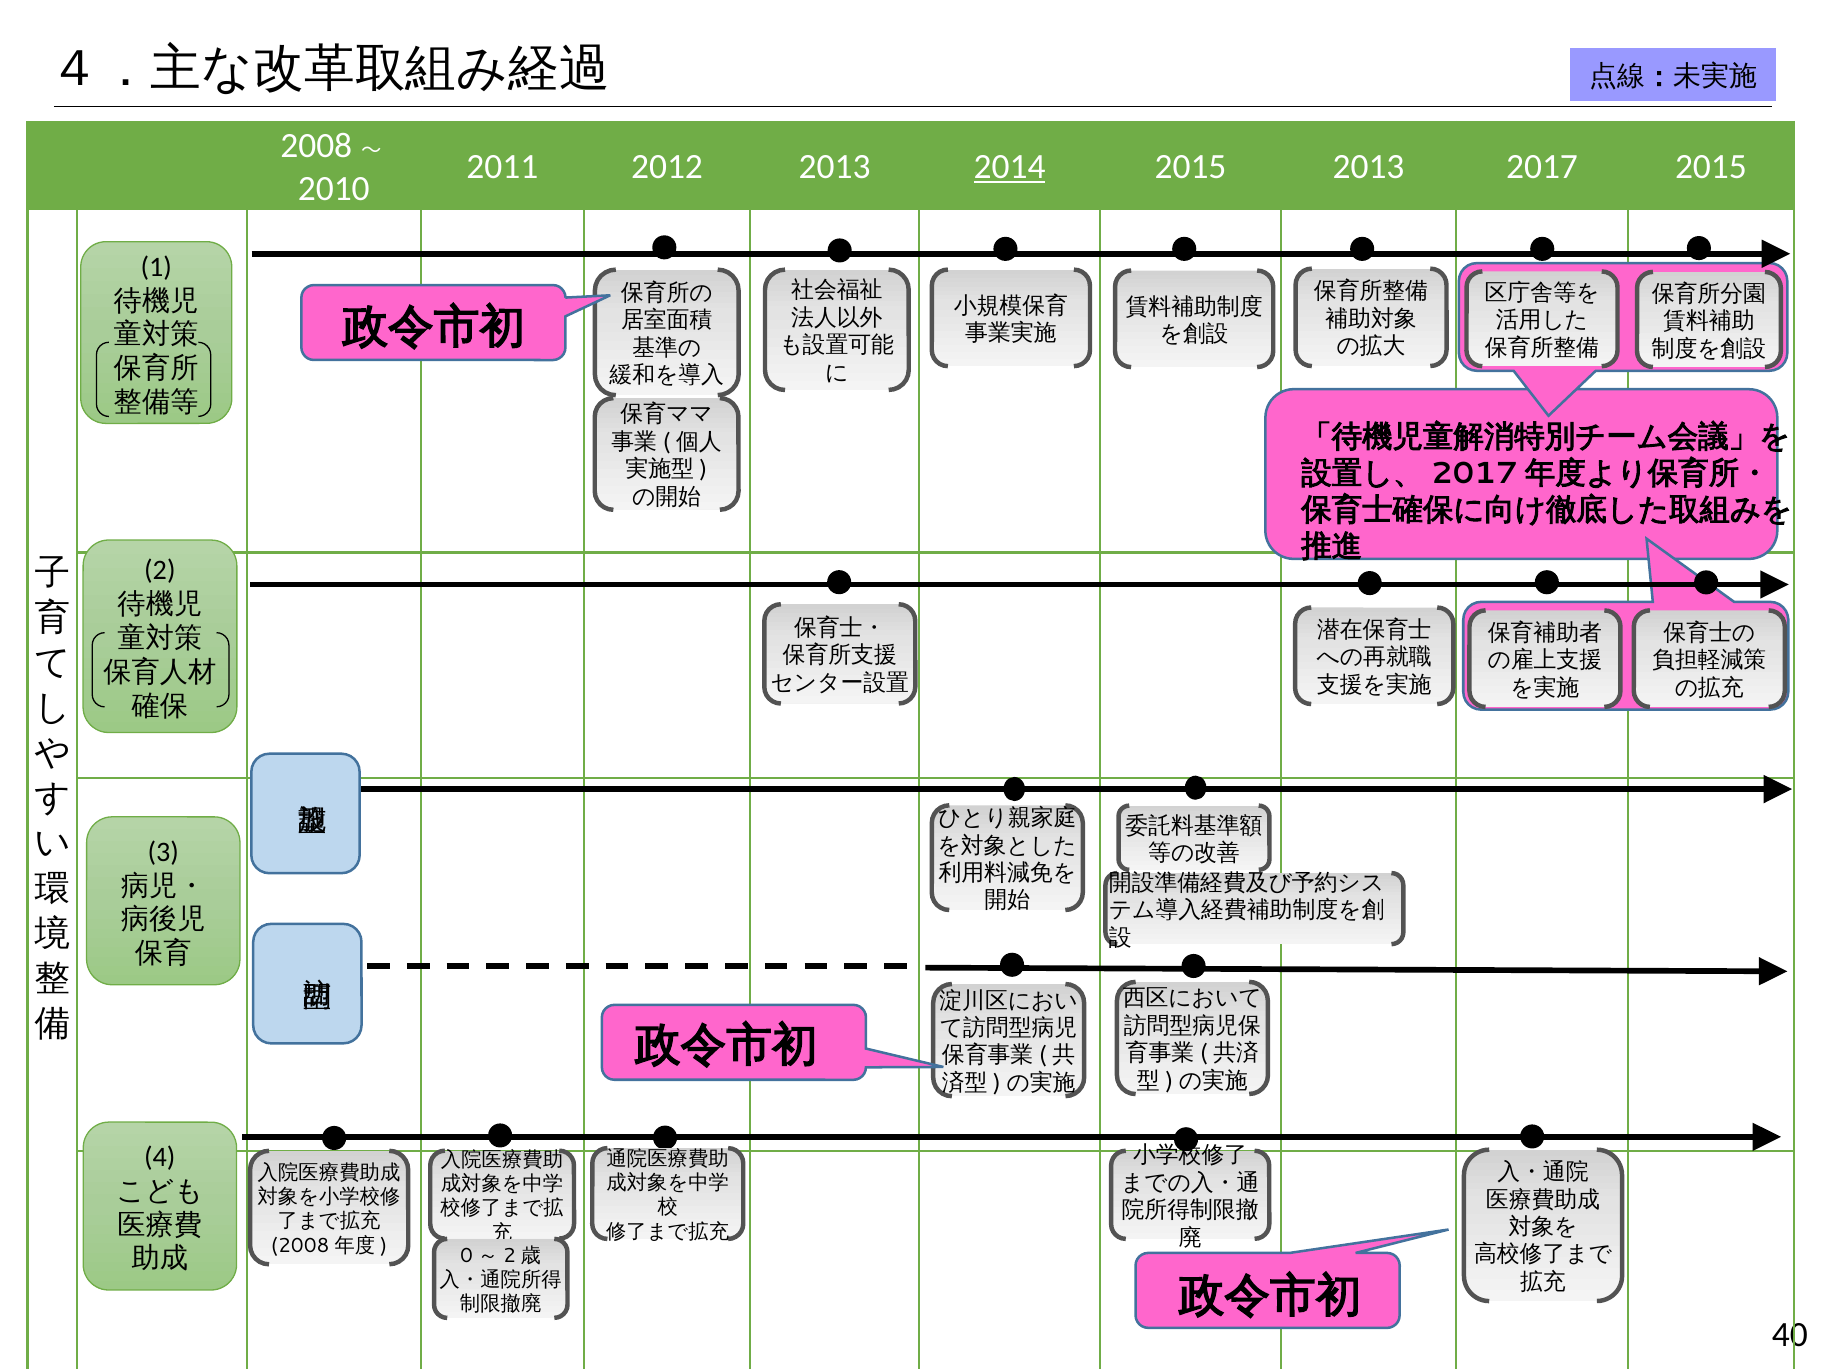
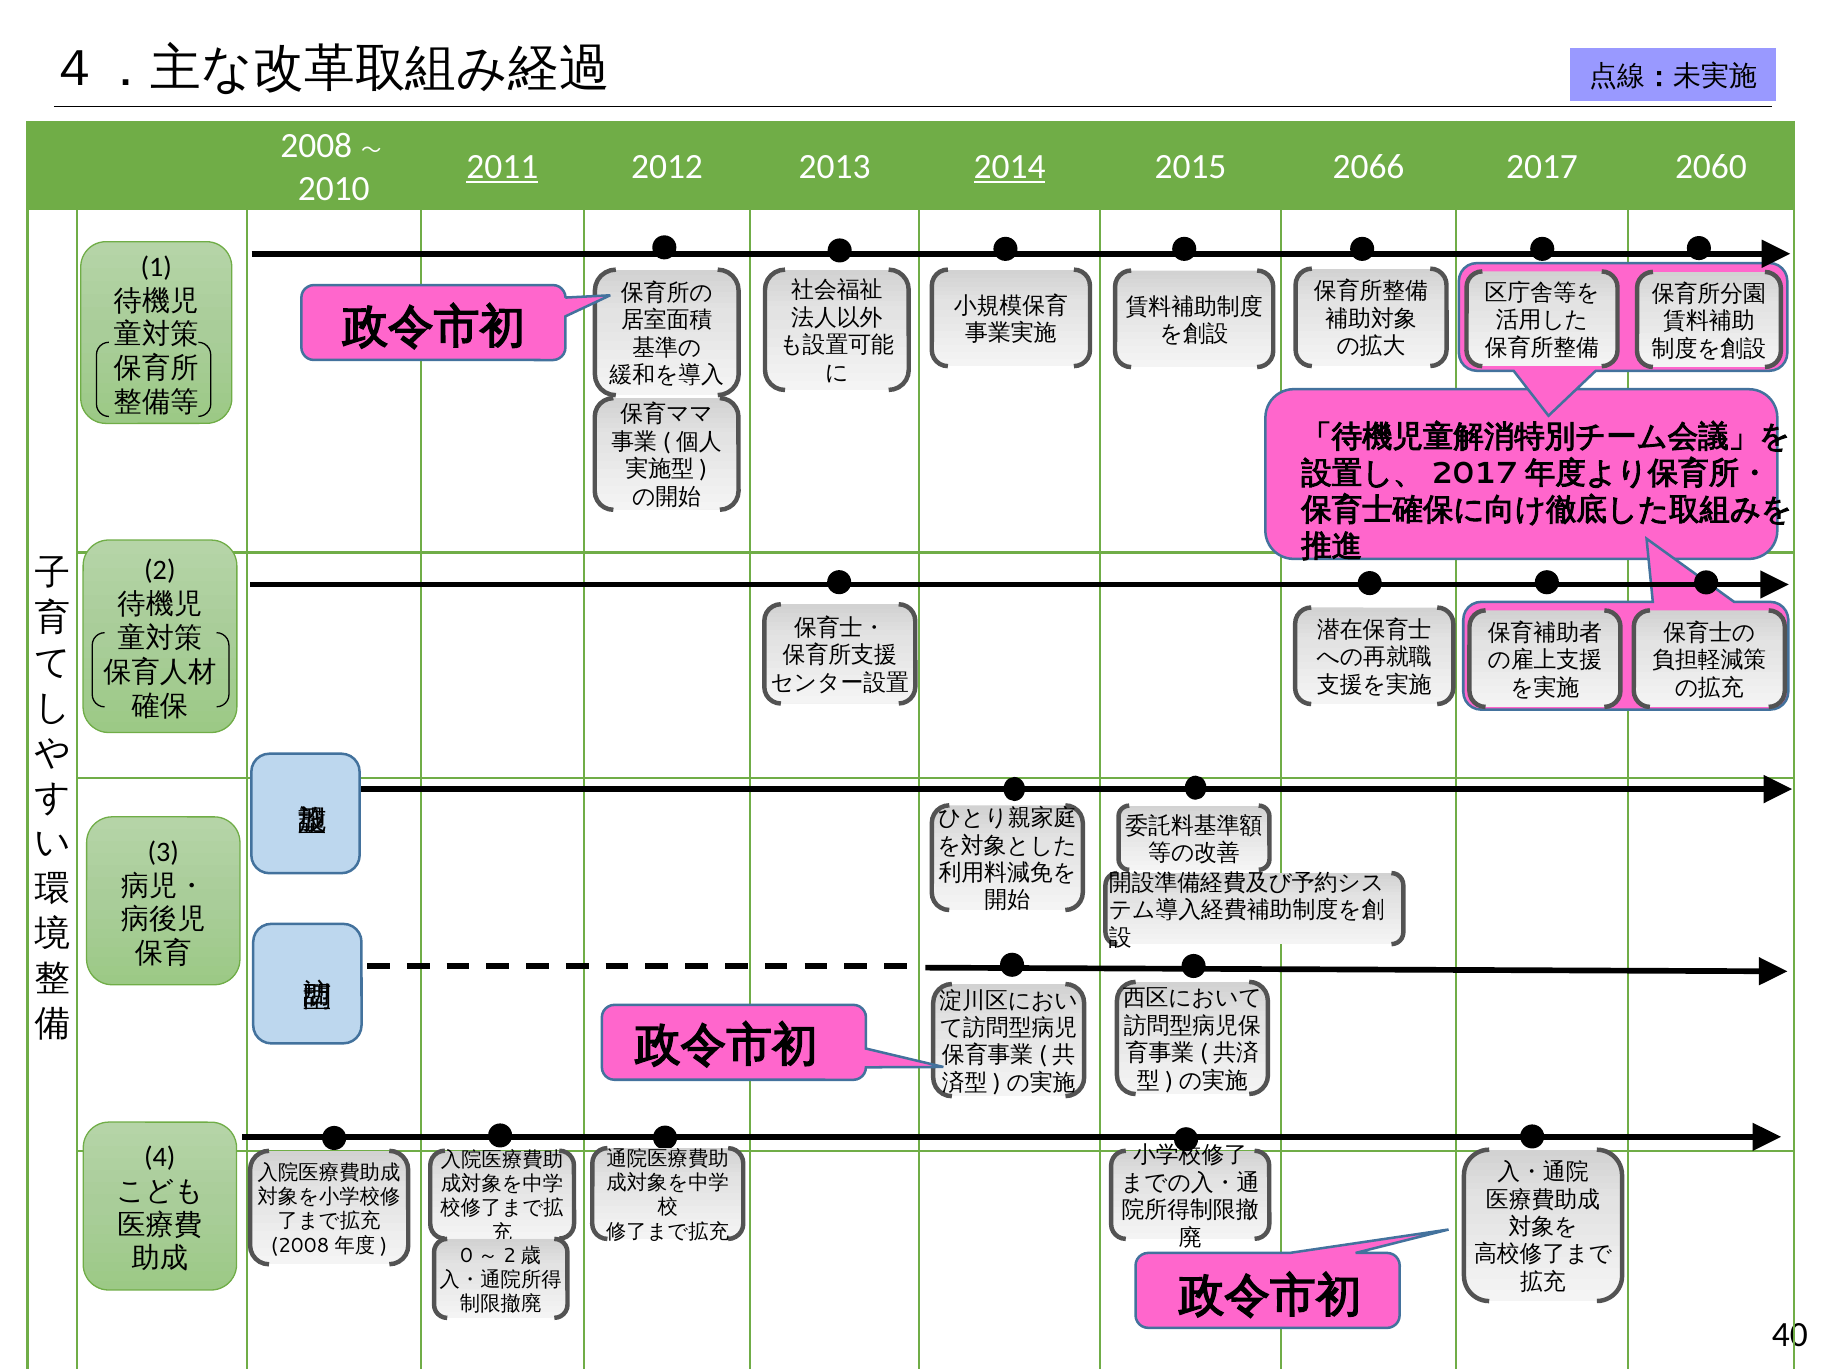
2011 underline: none -> present
2015 2013: 2013 -> 2066
2017 2015: 2015 -> 2060
